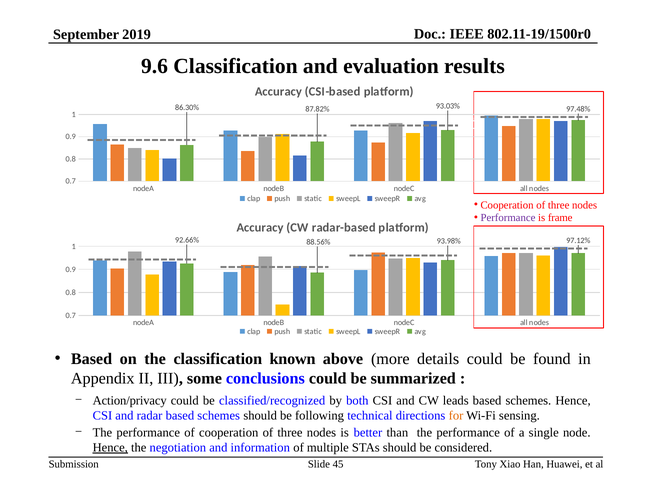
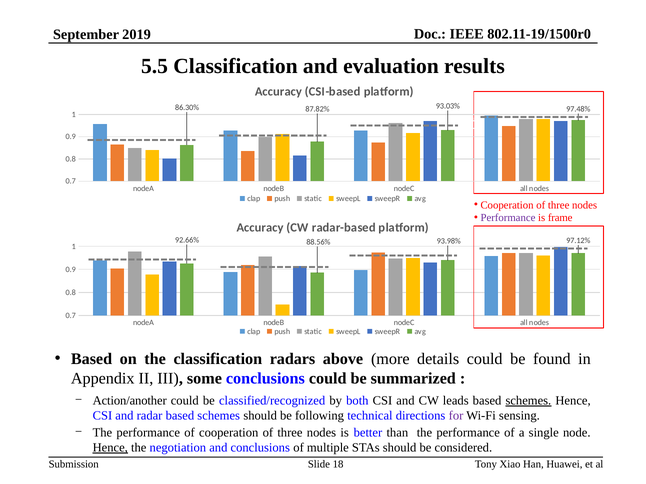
9.6: 9.6 -> 5.5
known: known -> radars
Action/privacy: Action/privacy -> Action/another
schemes at (528, 401) underline: none -> present
for colour: orange -> purple
and information: information -> conclusions
45: 45 -> 18
